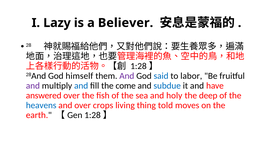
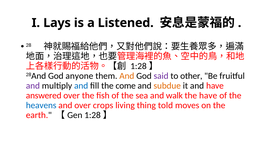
Lazy: Lazy -> Lays
Believer: Believer -> Listened
himself: himself -> anyone
And at (127, 76) colour: purple -> orange
said colour: blue -> purple
labor: labor -> other
subdue colour: blue -> orange
holy: holy -> walk
the deep: deep -> have
